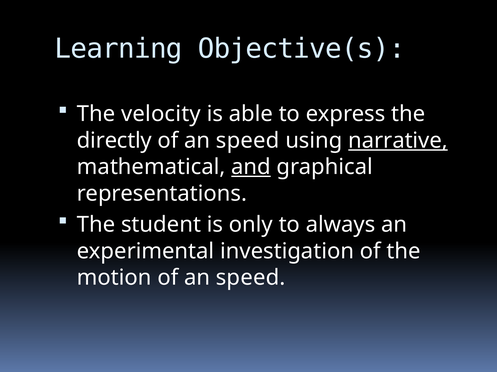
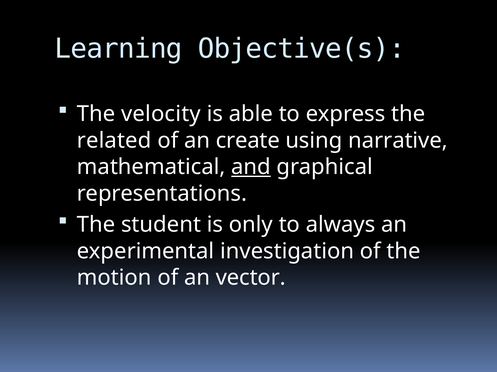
directly: directly -> related
speed at (248, 141): speed -> create
narrative underline: present -> none
motion of an speed: speed -> vector
